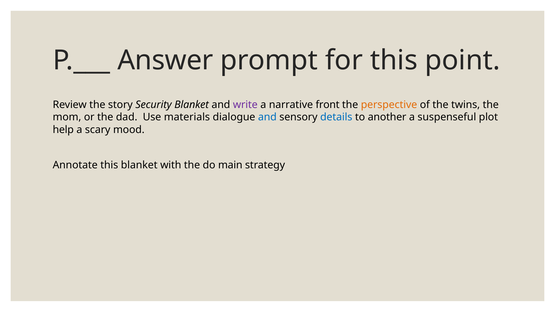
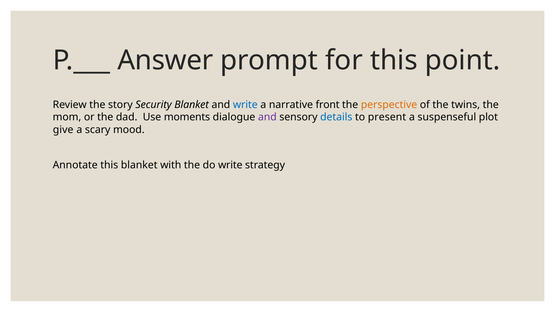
write at (245, 105) colour: purple -> blue
materials: materials -> moments
and at (267, 117) colour: blue -> purple
another: another -> present
help: help -> give
do main: main -> write
